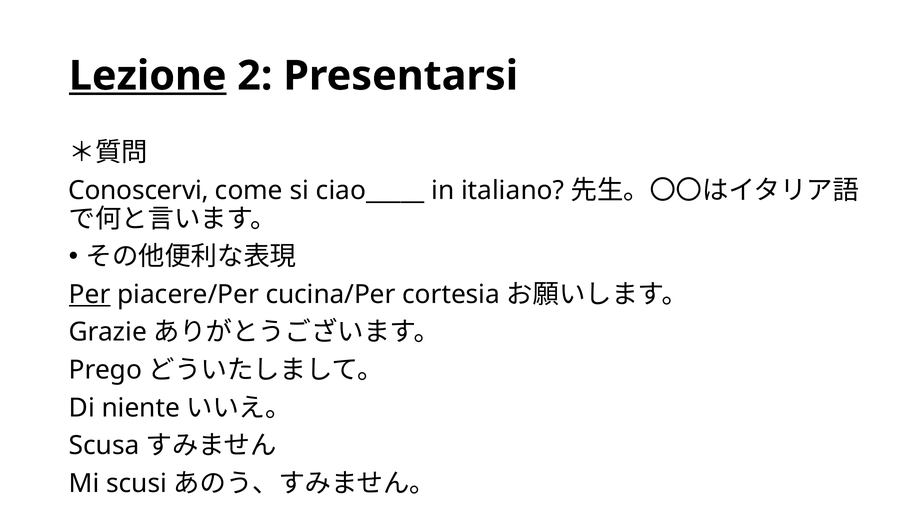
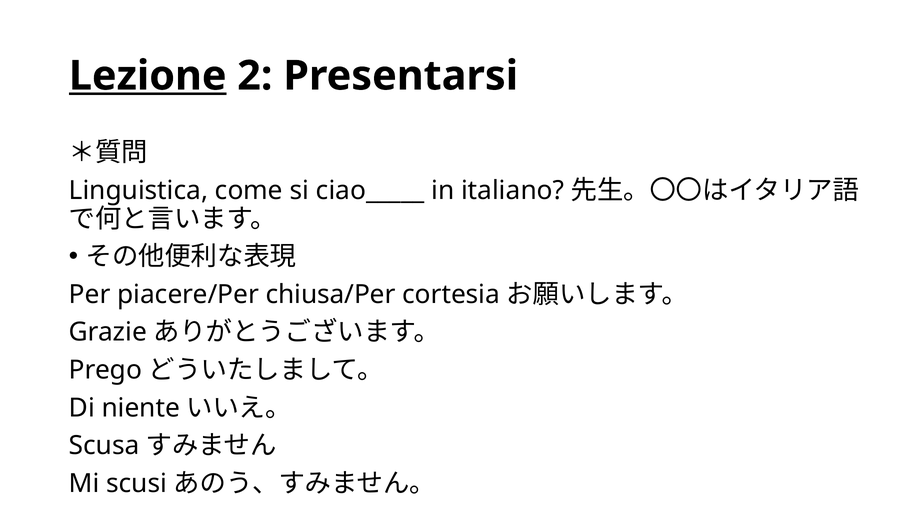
Conoscervi: Conoscervi -> Linguistica
Per underline: present -> none
cucina/Per: cucina/Per -> chiusa/Per
